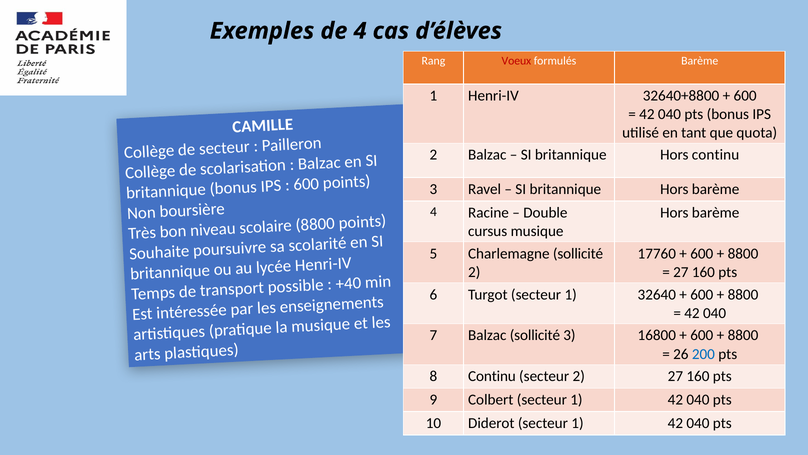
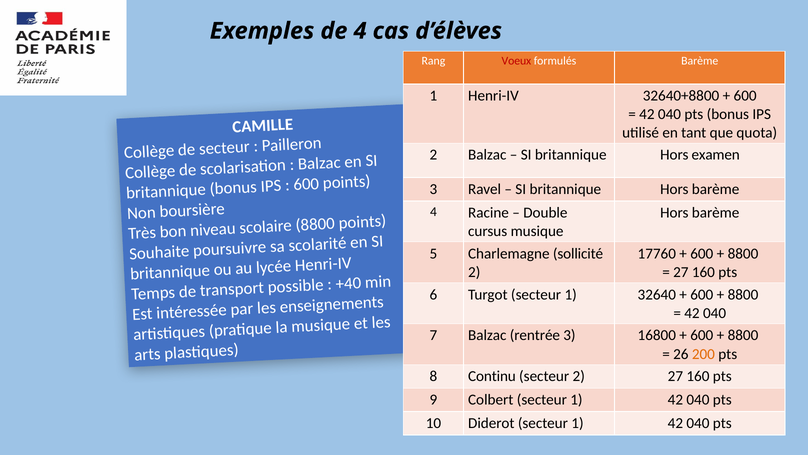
Hors continu: continu -> examen
Balzac sollicité: sollicité -> rentrée
200 colour: blue -> orange
